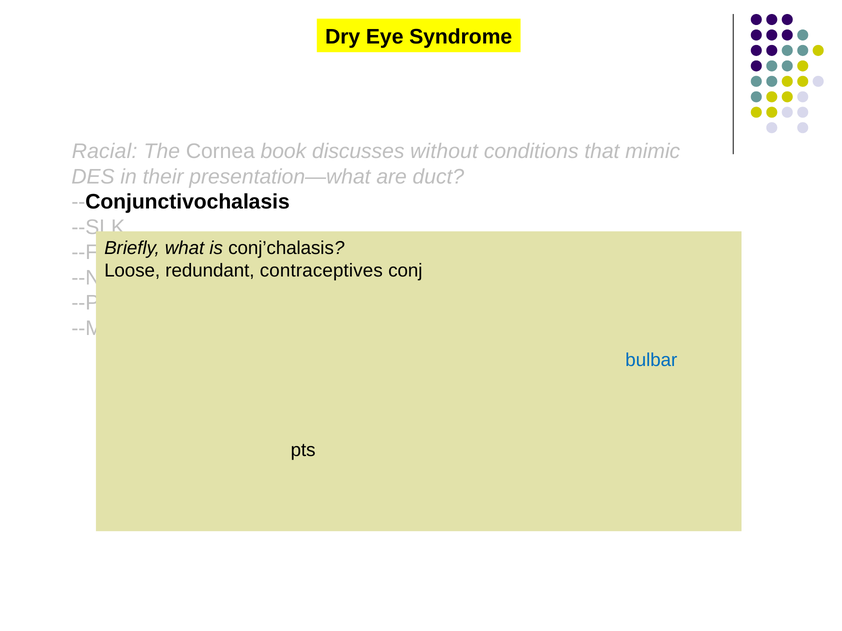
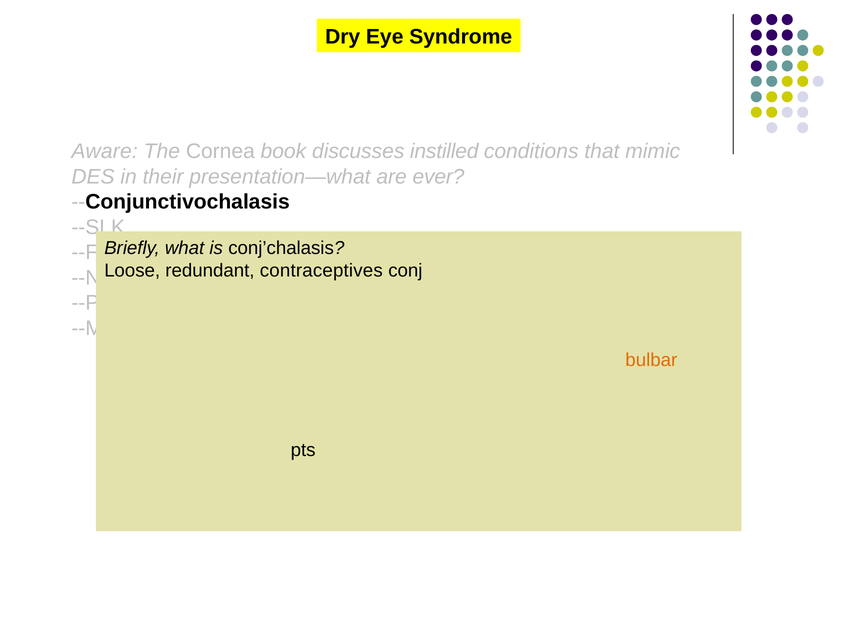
Racial: Racial -> Aware
without: without -> instilled
duct: duct -> ever
bulbar colour: blue -> orange
